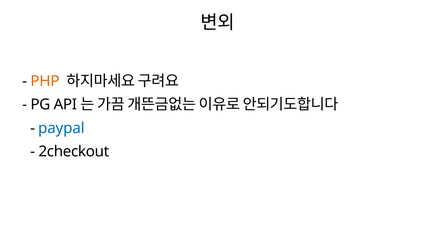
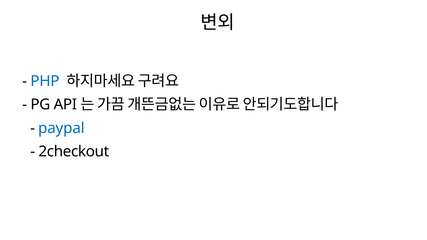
PHP colour: orange -> blue
